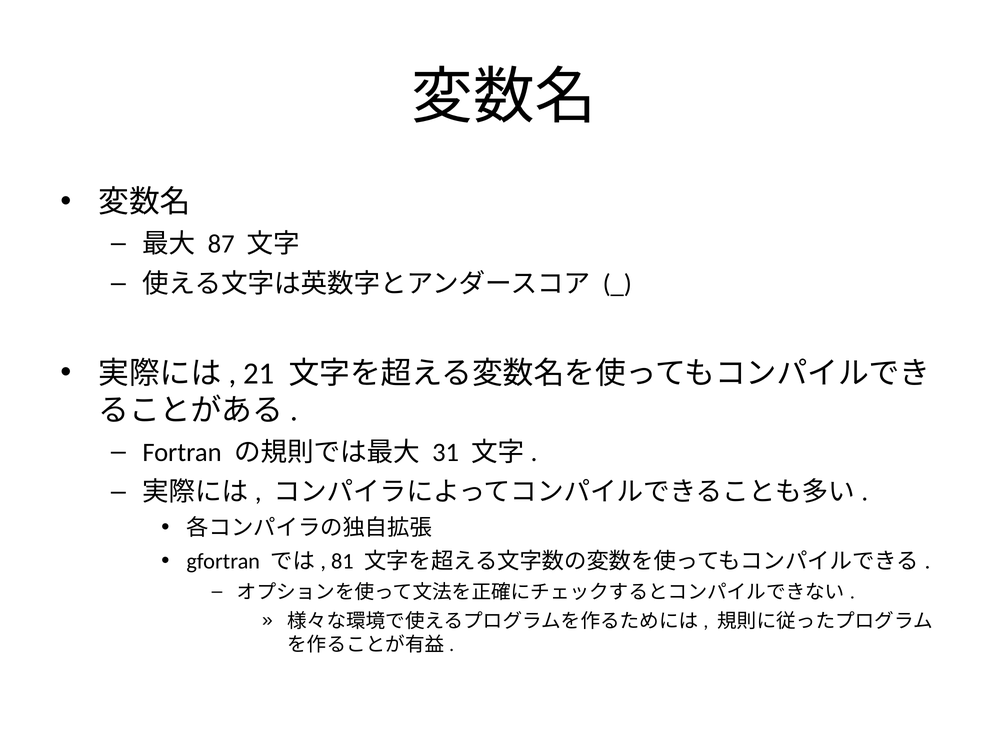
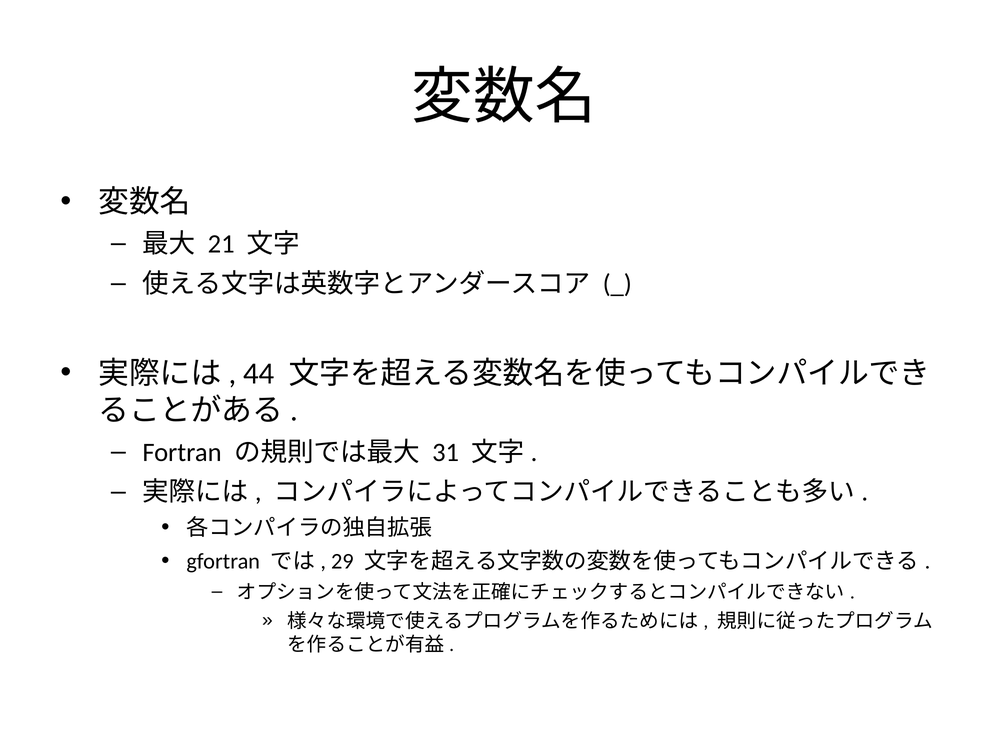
87: 87 -> 21
21: 21 -> 44
81: 81 -> 29
